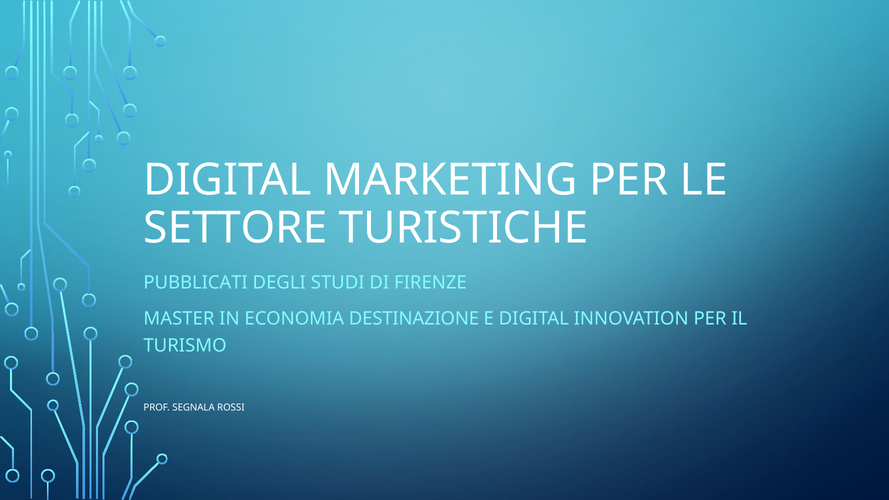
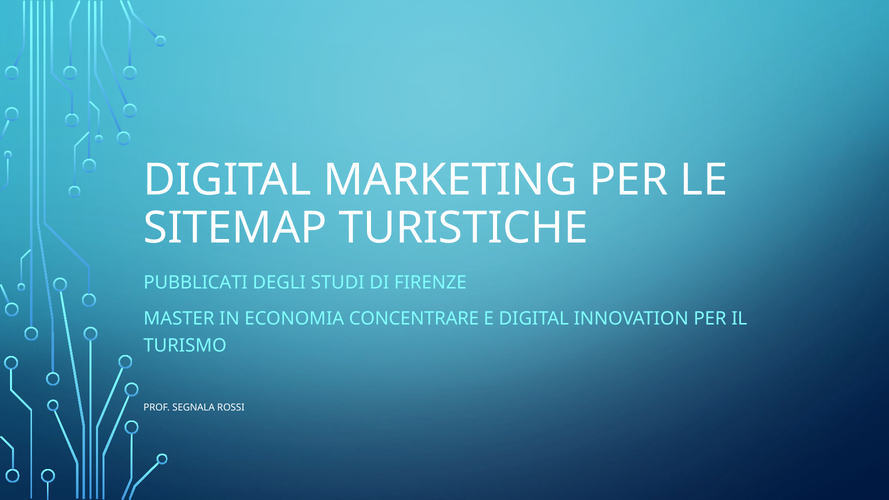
SETTORE: SETTORE -> SITEMAP
DESTINAZIONE: DESTINAZIONE -> CONCENTRARE
